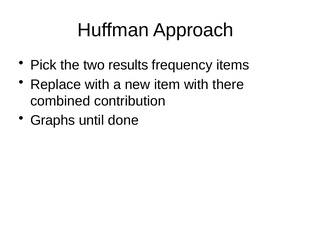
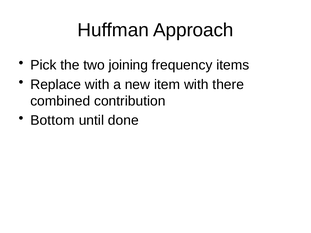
results: results -> joining
Graphs: Graphs -> Bottom
